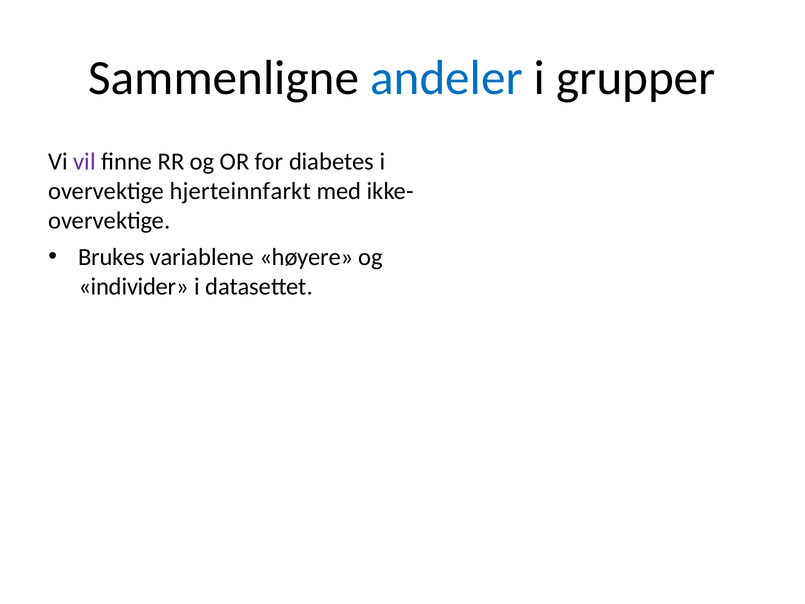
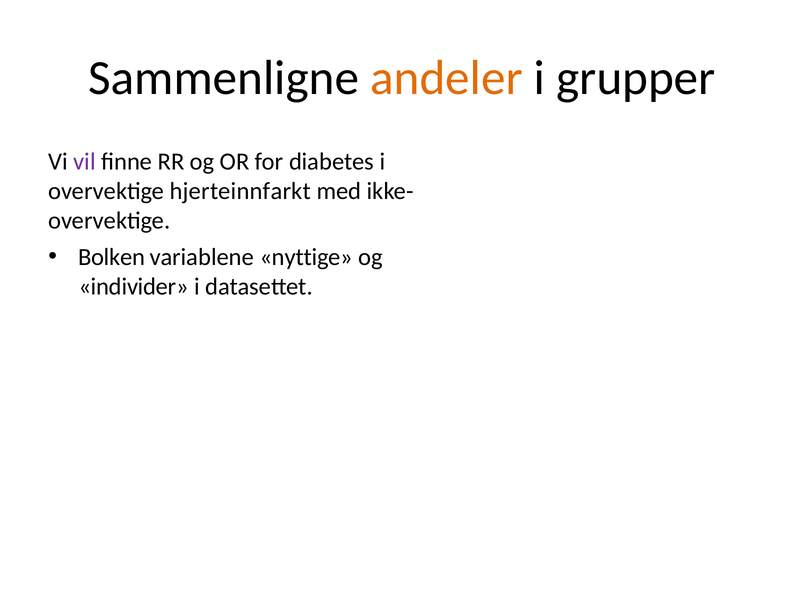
andeler colour: blue -> orange
Brukes: Brukes -> Bolken
høyere: høyere -> nyttige
